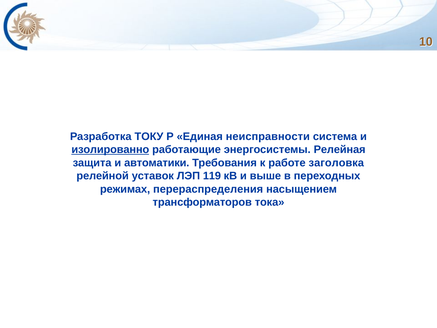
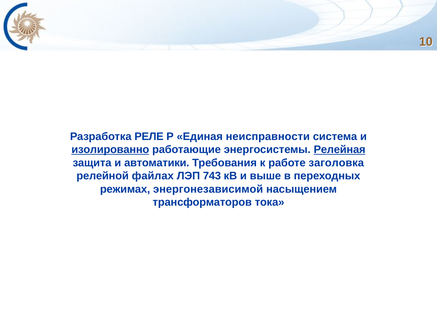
ТОКУ: ТОКУ -> РЕЛЕ
Релейная underline: none -> present
уставок: уставок -> файлах
119: 119 -> 743
перераспределения: перераспределения -> энергонезависимой
